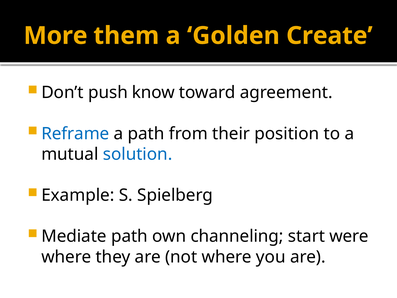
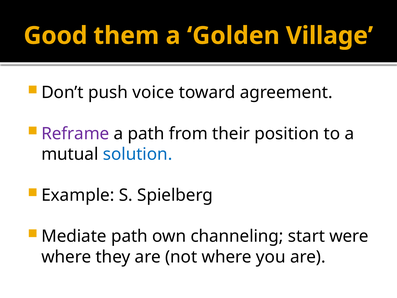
More: More -> Good
Create: Create -> Village
know: know -> voice
Reframe colour: blue -> purple
